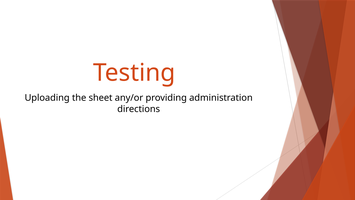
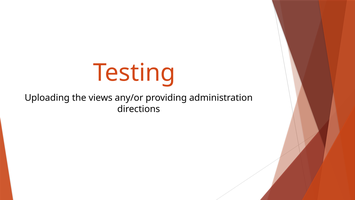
sheet: sheet -> views
